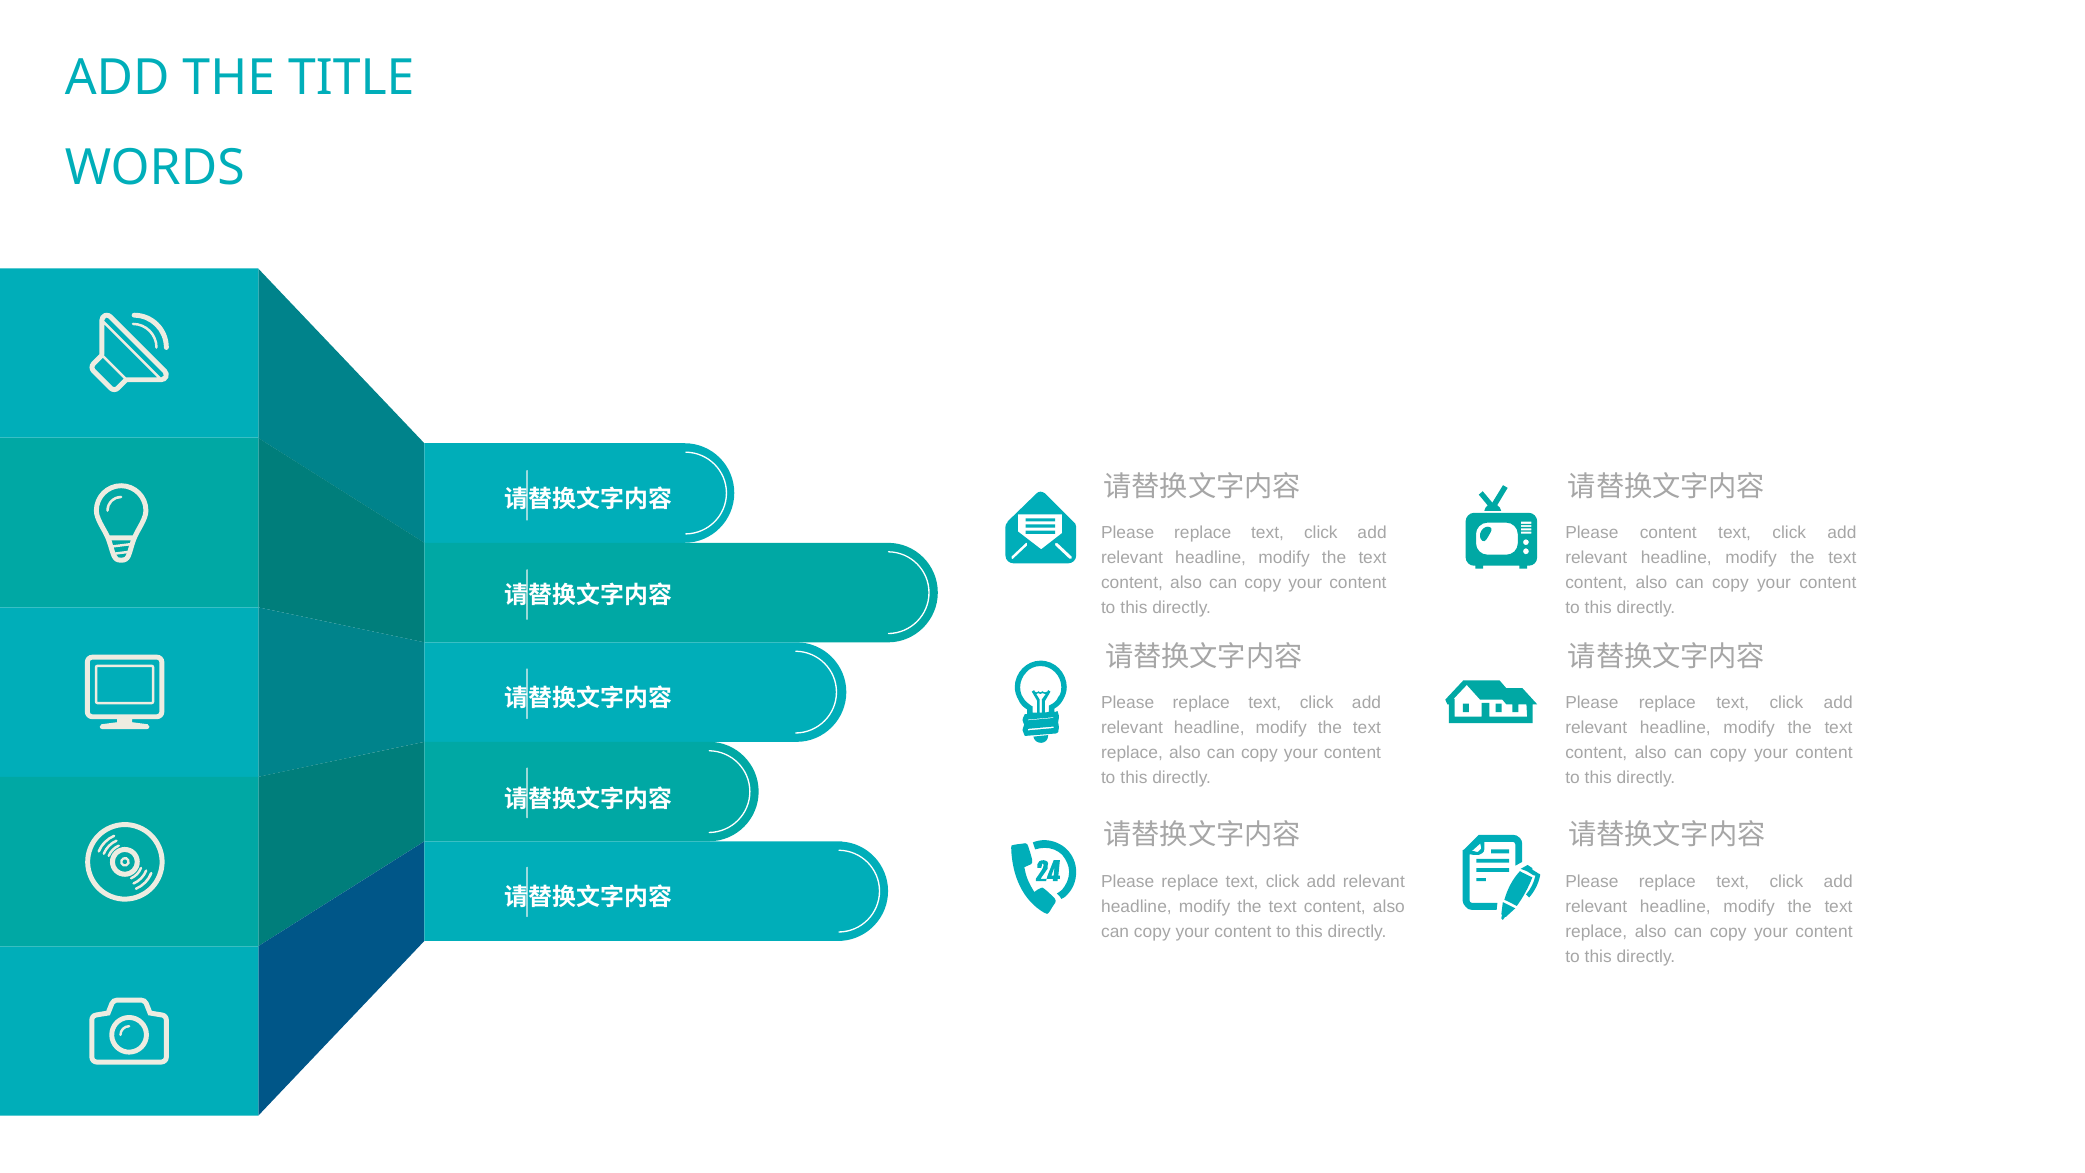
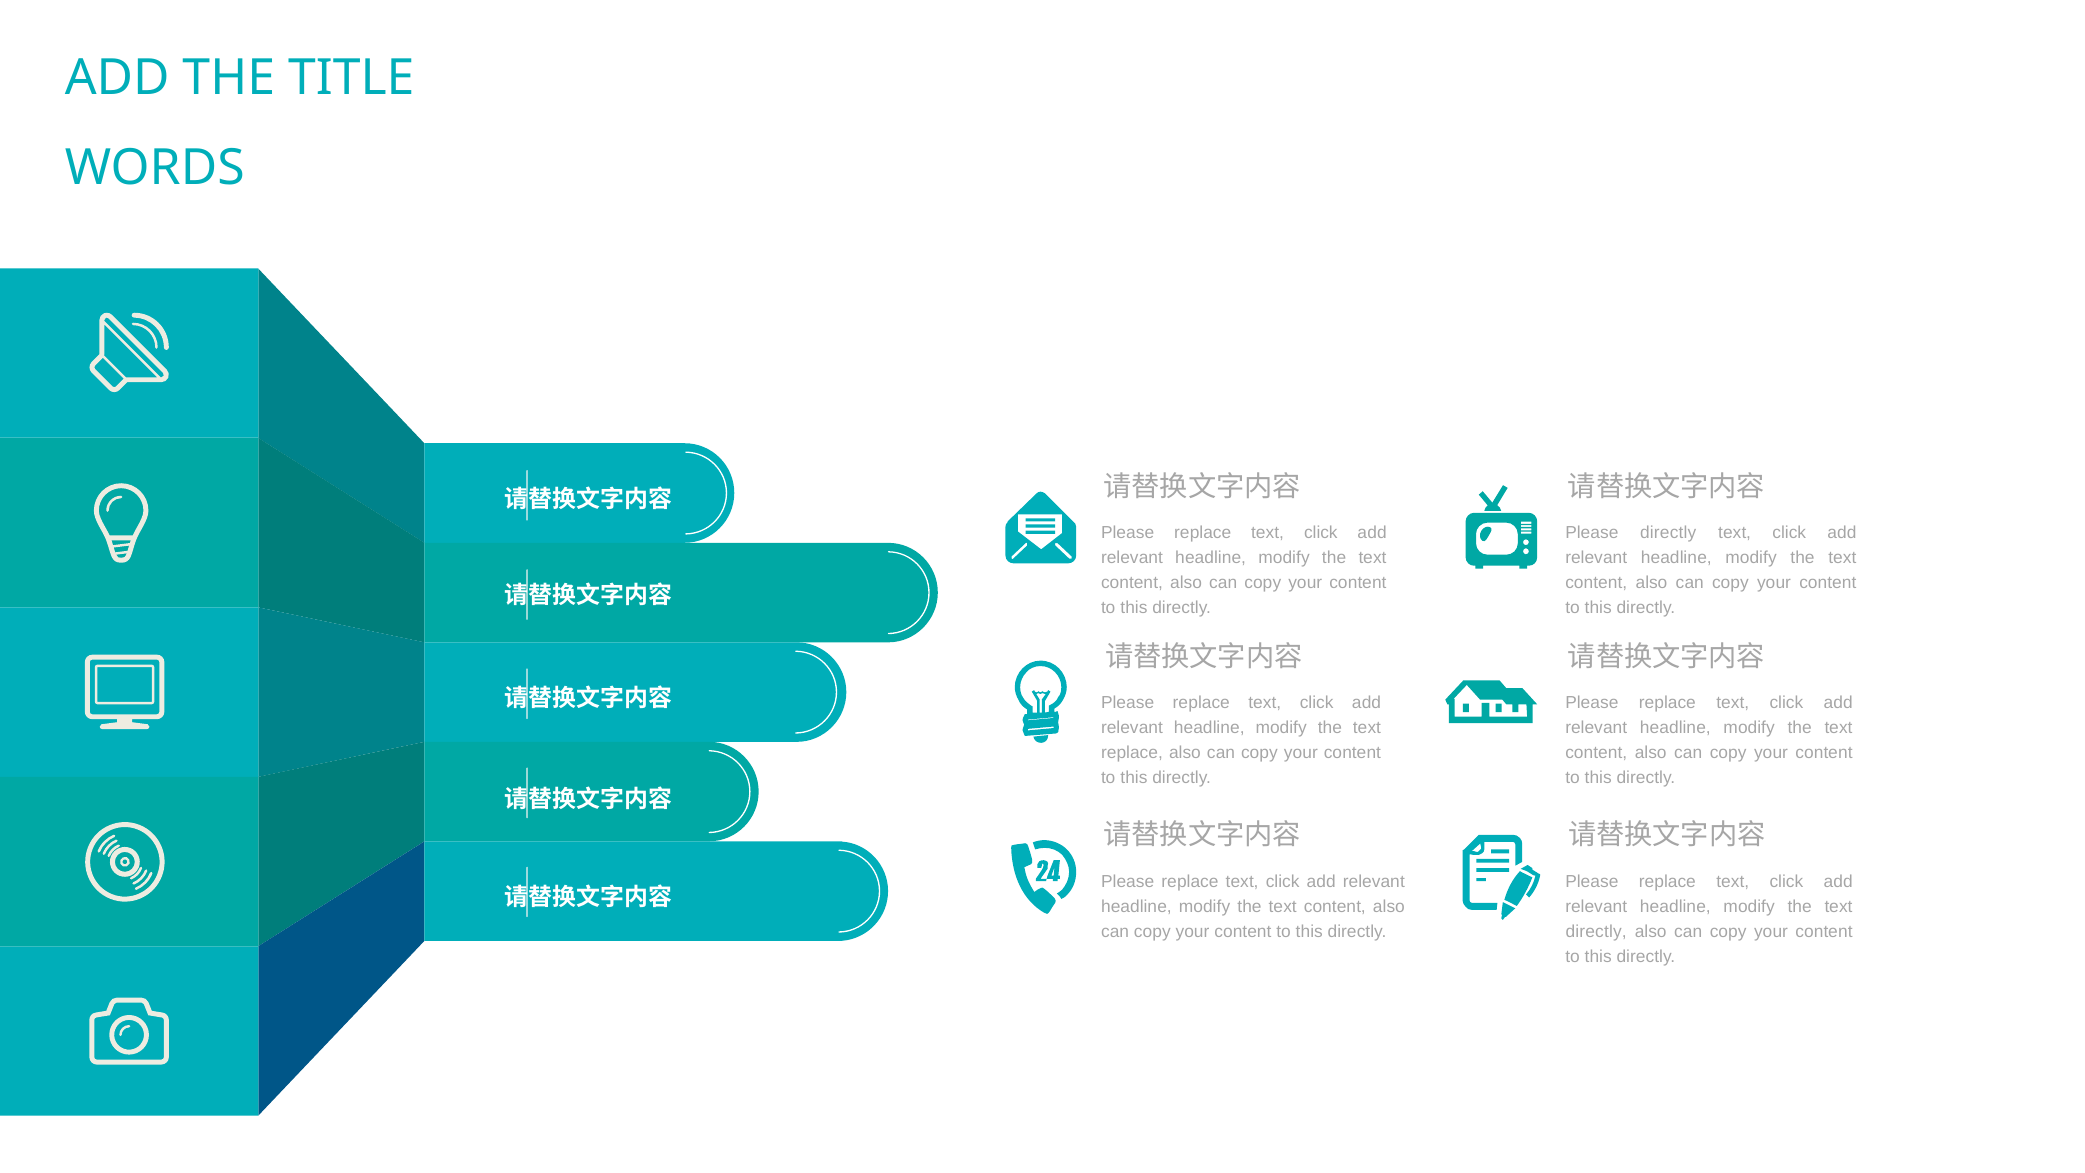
Please content: content -> directly
replace at (1596, 931): replace -> directly
